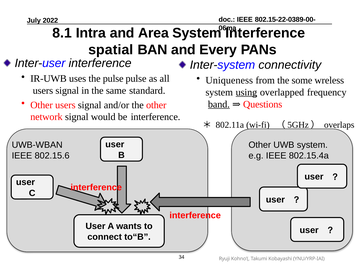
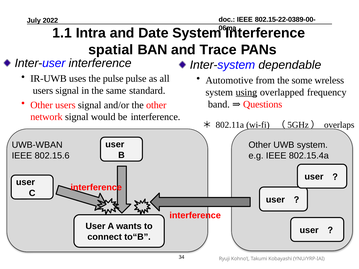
8.1: 8.1 -> 1.1
Area: Area -> Date
Every: Every -> Trace
connectivity: connectivity -> dependable
Uniqueness: Uniqueness -> Automotive
band underline: present -> none
